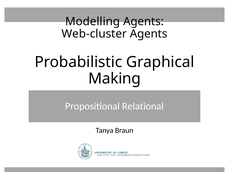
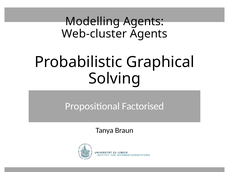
Making: Making -> Solving
Relational: Relational -> Factorised
